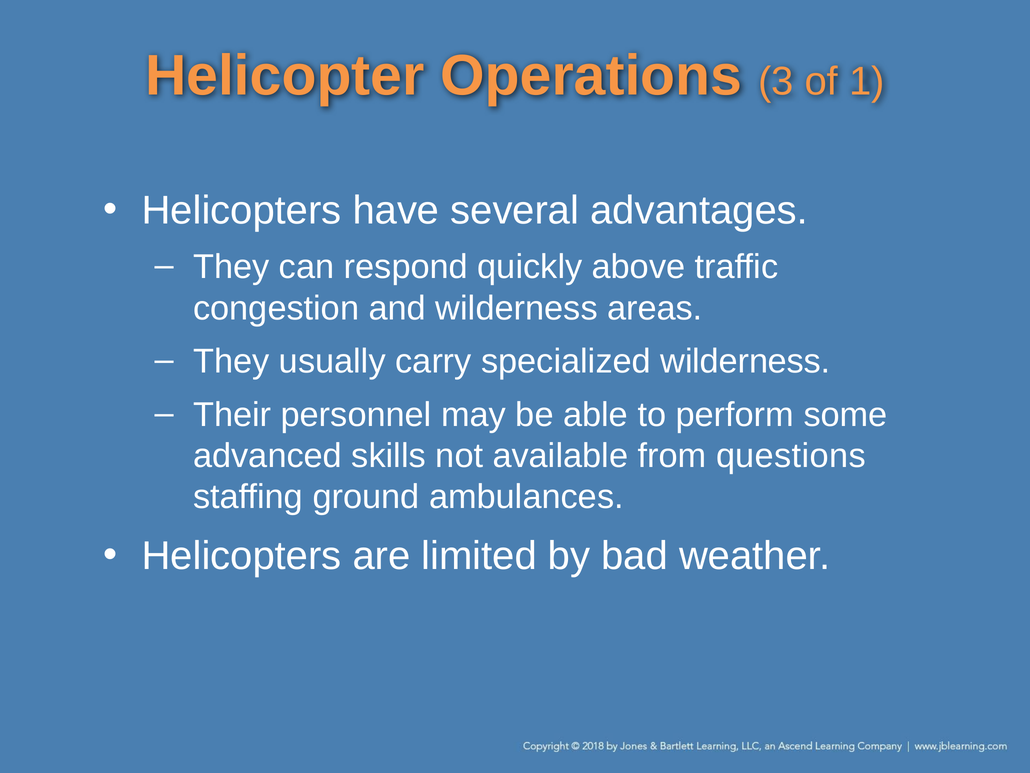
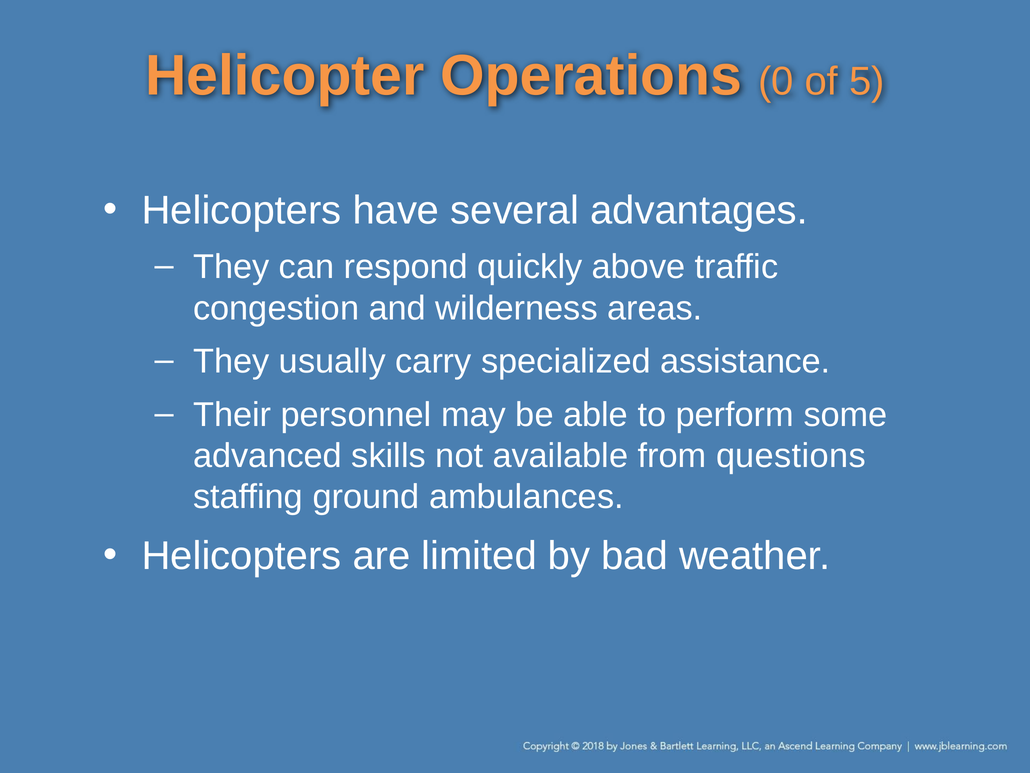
3: 3 -> 0
1: 1 -> 5
specialized wilderness: wilderness -> assistance
